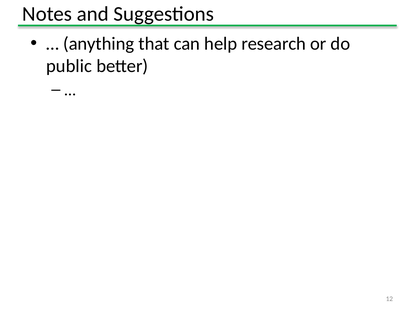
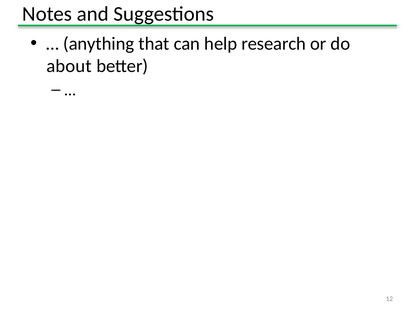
public: public -> about
